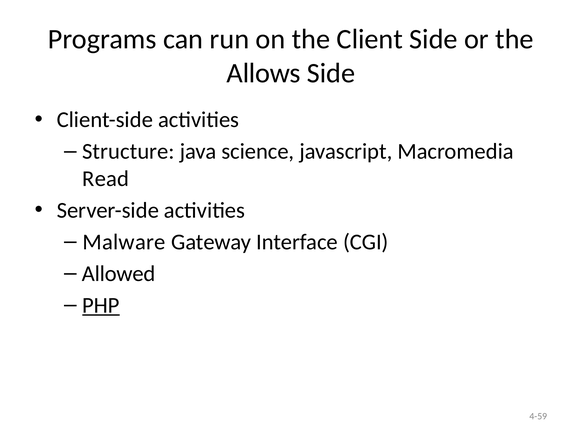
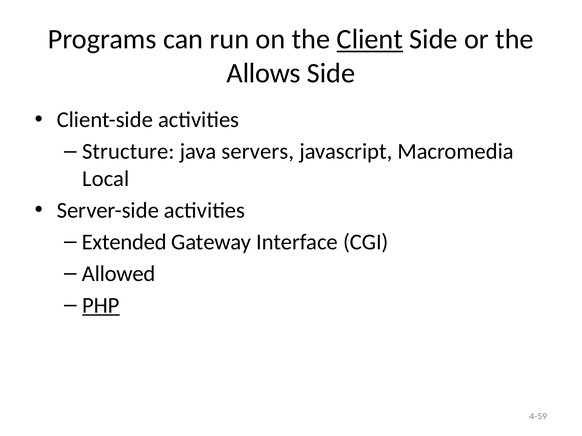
Client underline: none -> present
science: science -> servers
Read: Read -> Local
Malware: Malware -> Extended
